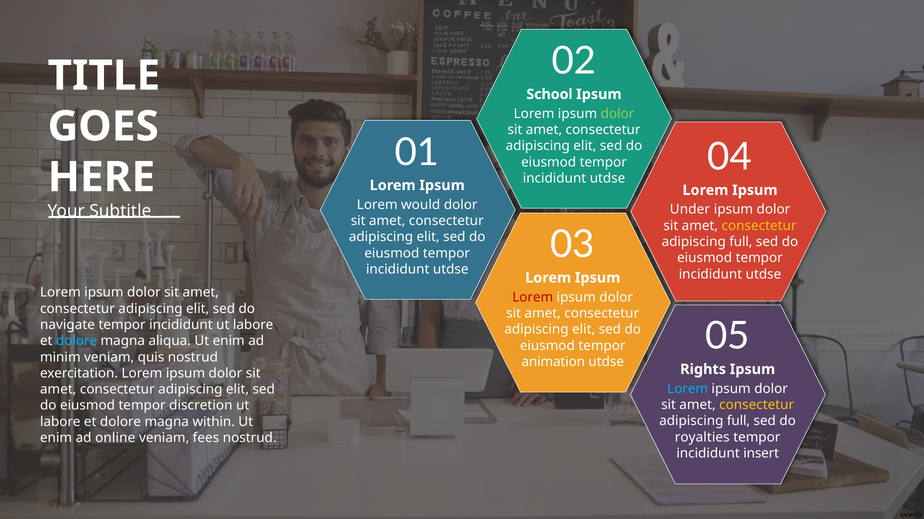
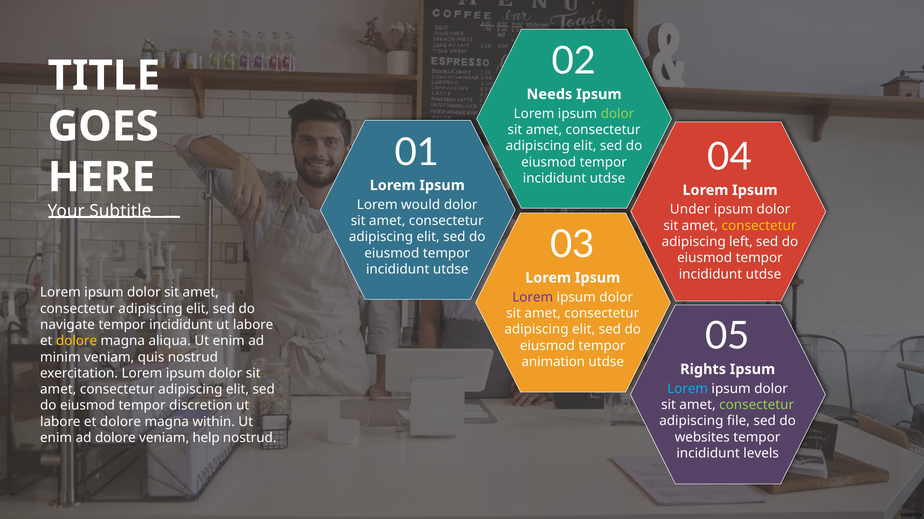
School: School -> Needs
full at (741, 242): full -> left
Lorem at (533, 298) colour: red -> purple
dolore at (77, 341) colour: light blue -> yellow
consectetur at (757, 405) colour: yellow -> light green
full at (739, 422): full -> file
royalties: royalties -> websites
ad online: online -> dolore
fees: fees -> help
insert: insert -> levels
